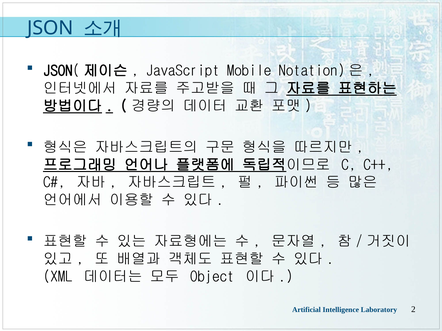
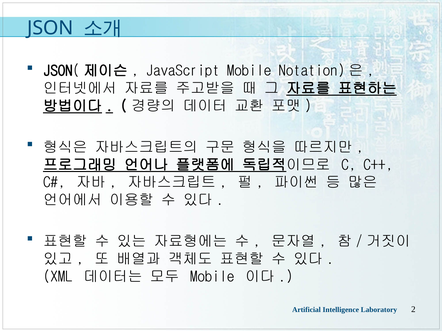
Object at (212, 277): Object -> Mobile
